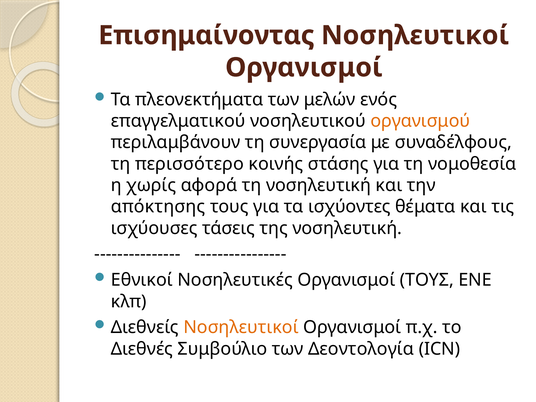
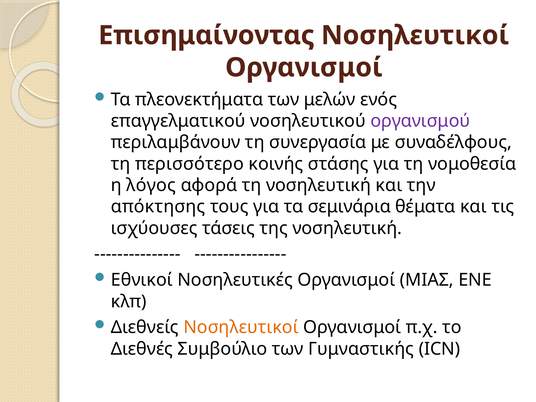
οργανισμού colour: orange -> purple
χωρίς: χωρίς -> λόγος
ισχύοντες: ισχύοντες -> σεμινάρια
Οργανισμοί ΤΟΥΣ: ΤΟΥΣ -> ΜΙΑΣ
Δεοντολογία: Δεοντολογία -> Γυμναστικής
